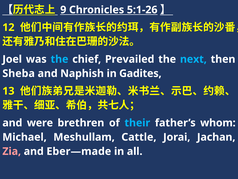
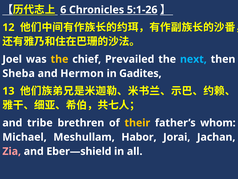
9: 9 -> 6
the at (59, 59) colour: light blue -> yellow
Naphish: Naphish -> Hermon
were: were -> tribe
their colour: light blue -> yellow
Cattle: Cattle -> Habor
Eber—made: Eber—made -> Eber—shield
